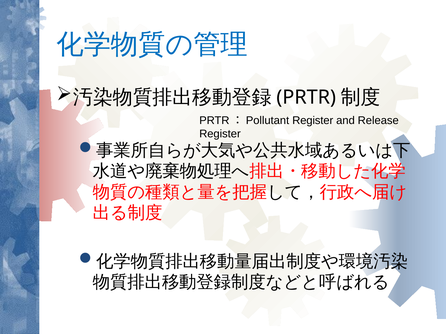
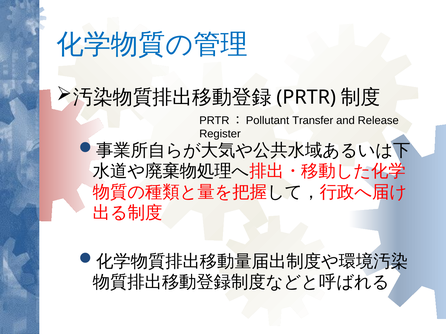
PRTR：Pollutant Register: Register -> Transfer
